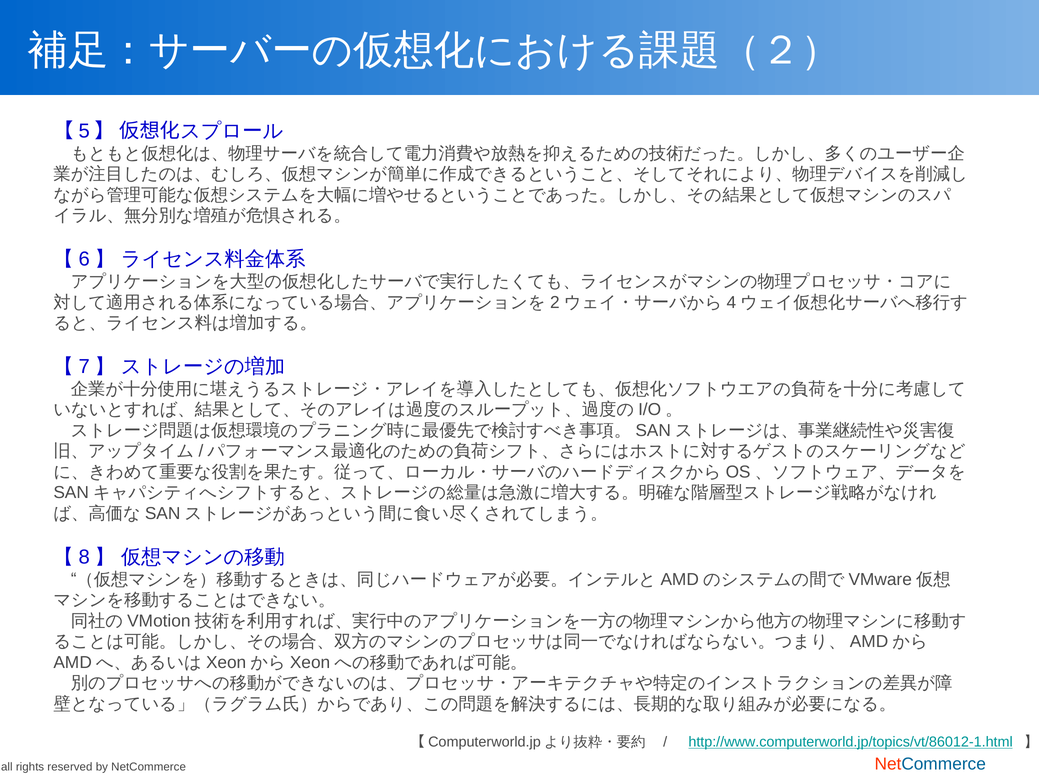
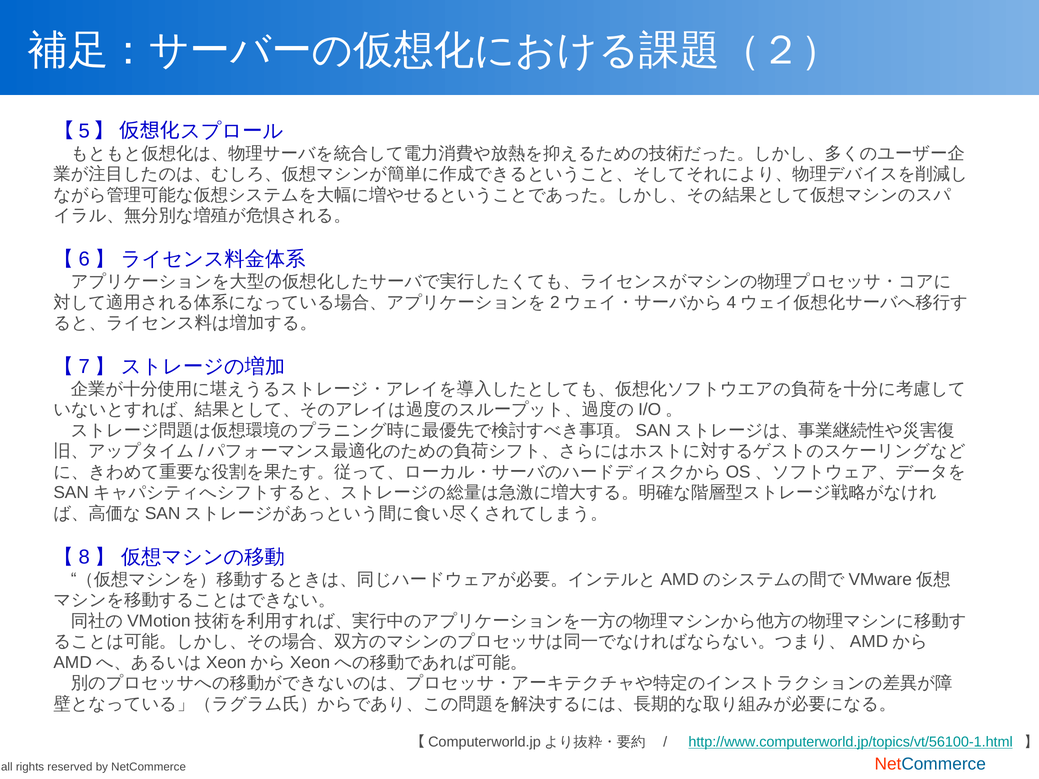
http://www.computerworld.jp/topics/vt/86012-1.html: http://www.computerworld.jp/topics/vt/86012-1.html -> http://www.computerworld.jp/topics/vt/56100-1.html
